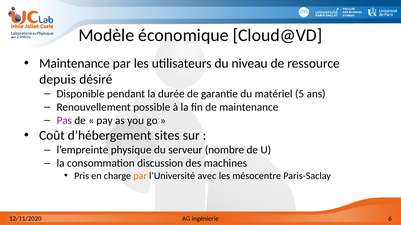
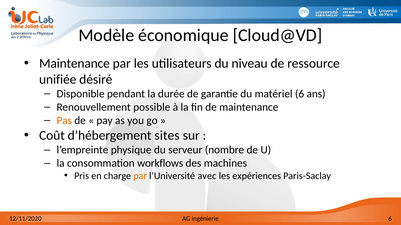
depuis: depuis -> unifiée
matériel 5: 5 -> 6
Pas colour: purple -> orange
discussion: discussion -> workflows
mésocentre: mésocentre -> expériences
